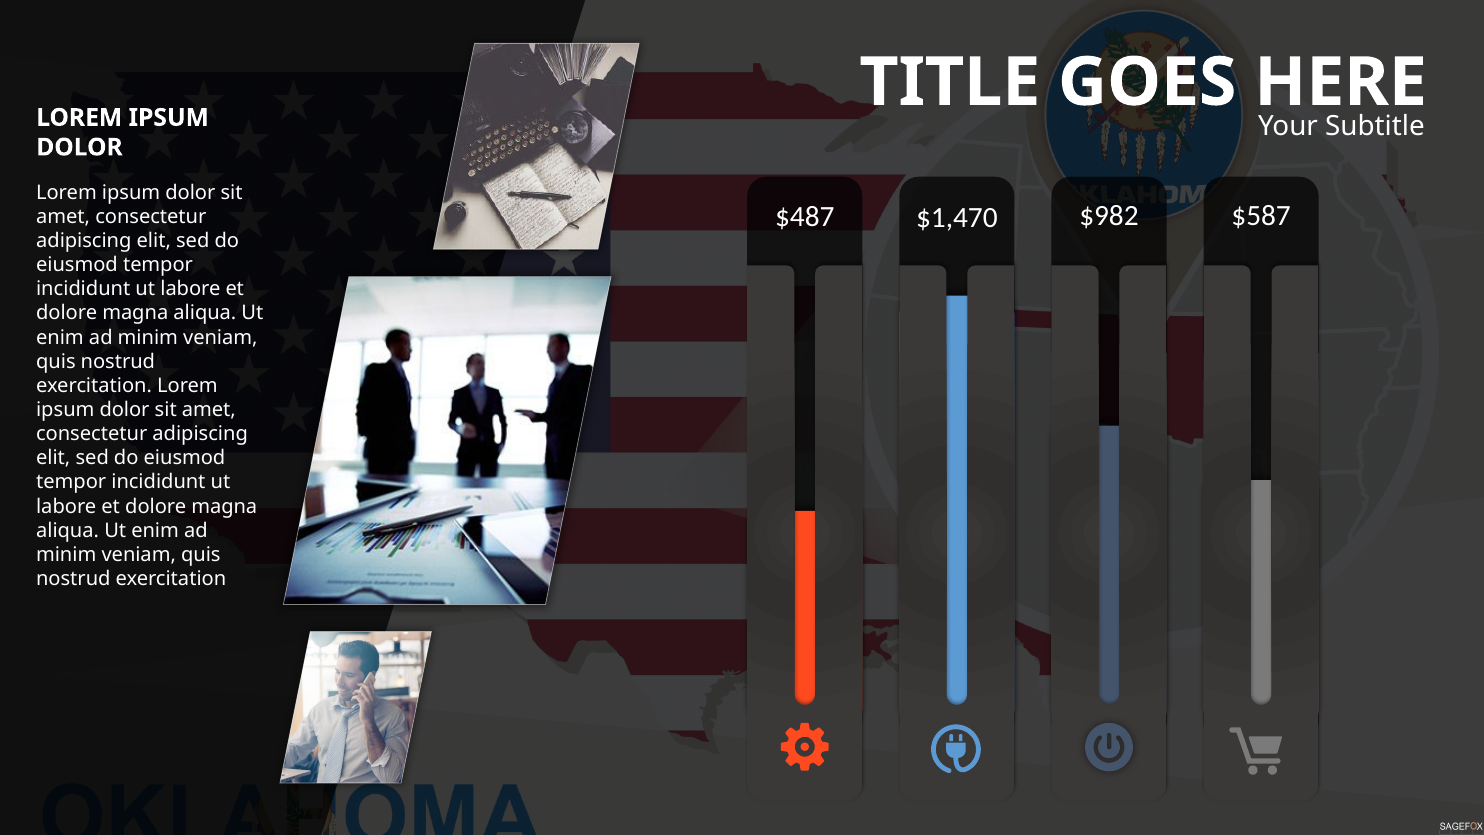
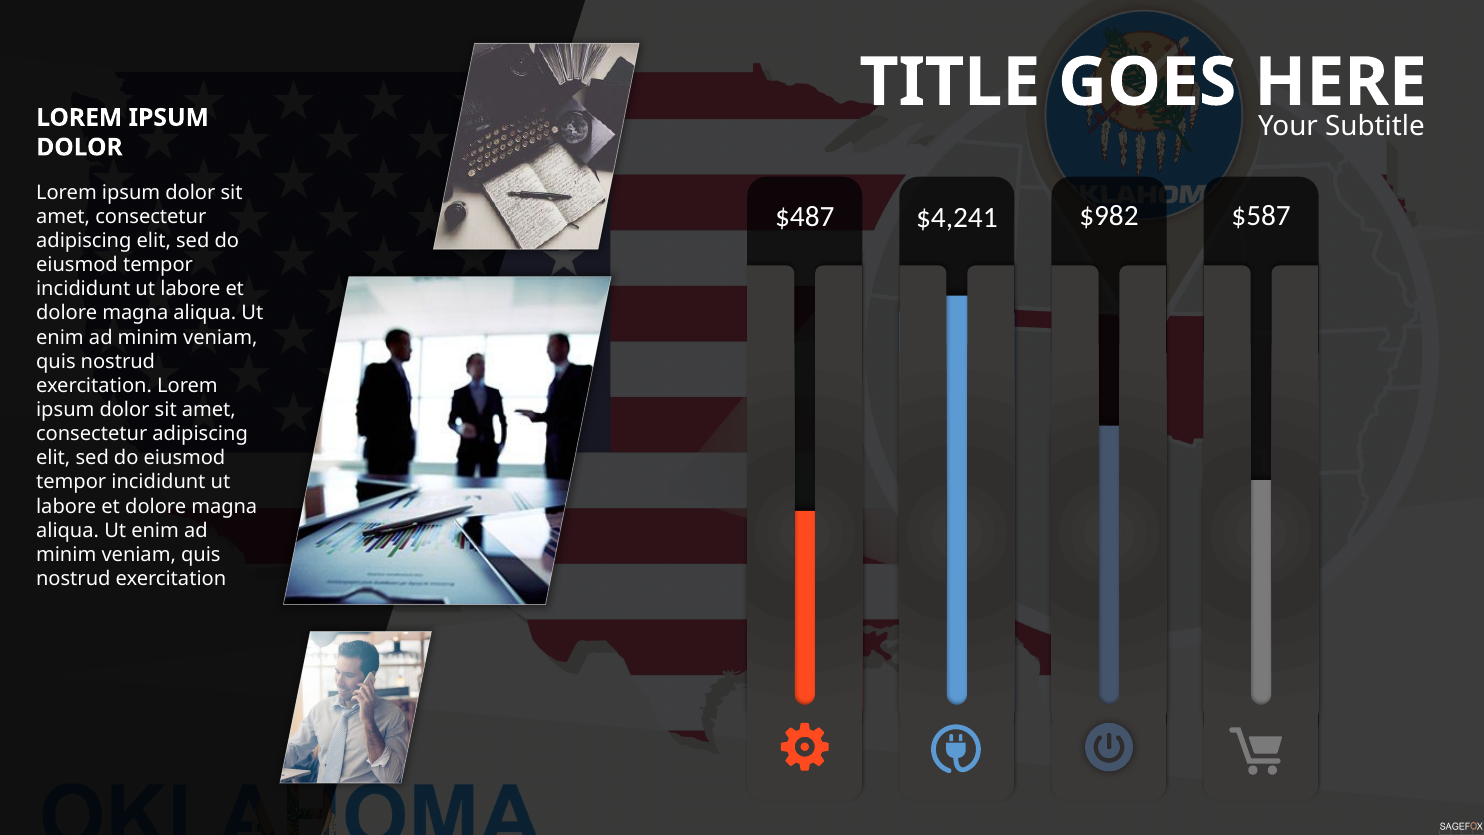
$1,470: $1,470 -> $4,241
